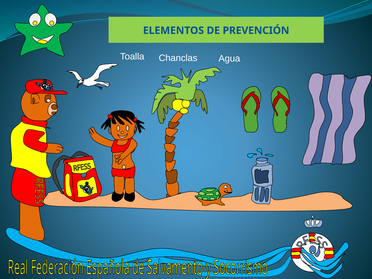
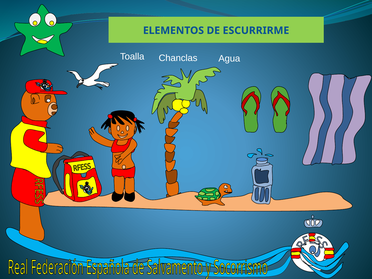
PREVENCIÓN: PREVENCIÓN -> ESCURRIRME
